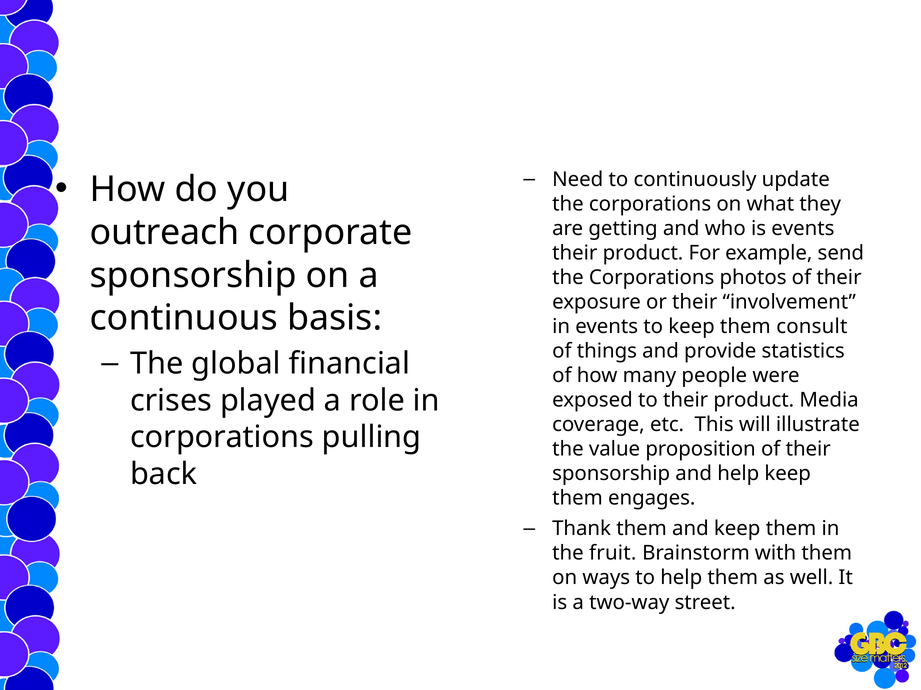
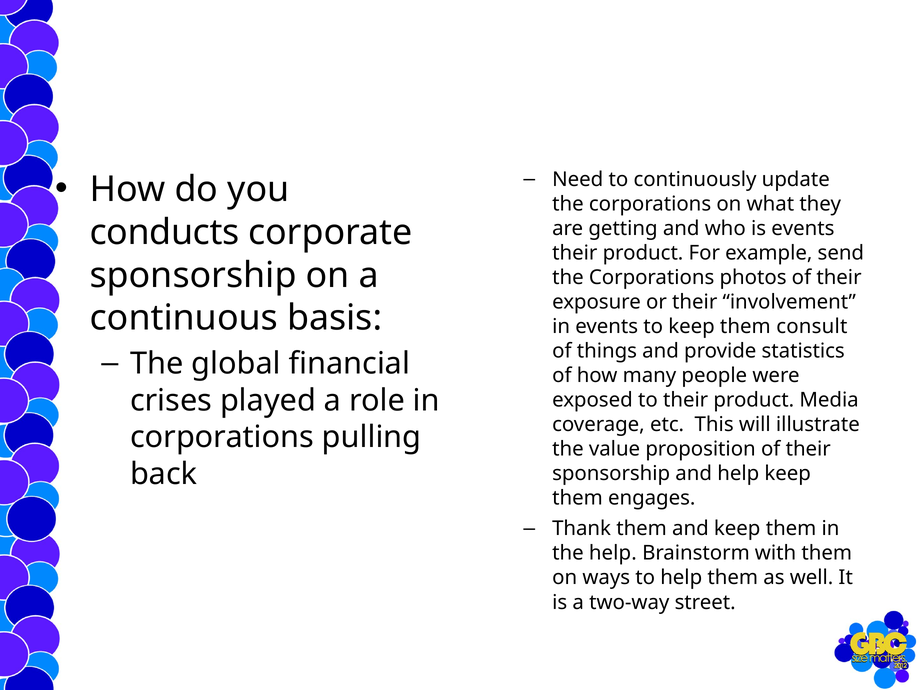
outreach: outreach -> conducts
the fruit: fruit -> help
